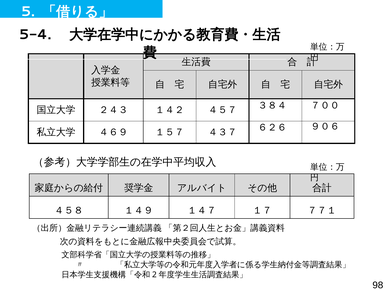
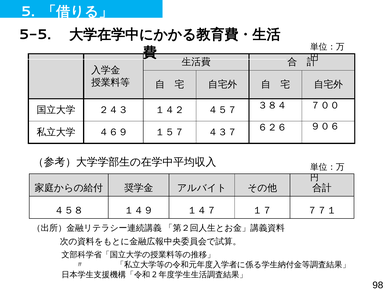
5-4: 5-4 -> 5-5
